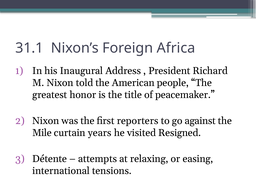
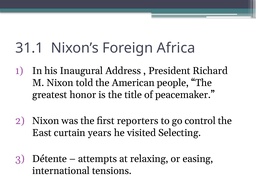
against: against -> control
Mile: Mile -> East
Resigned: Resigned -> Selecting
